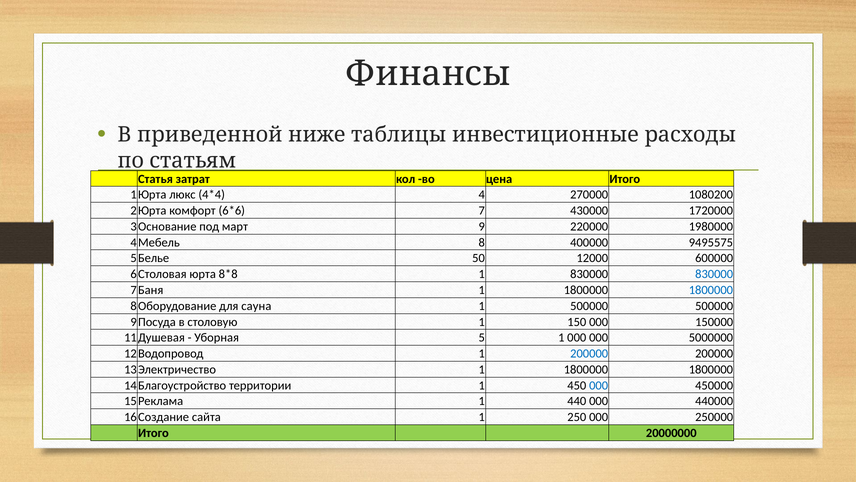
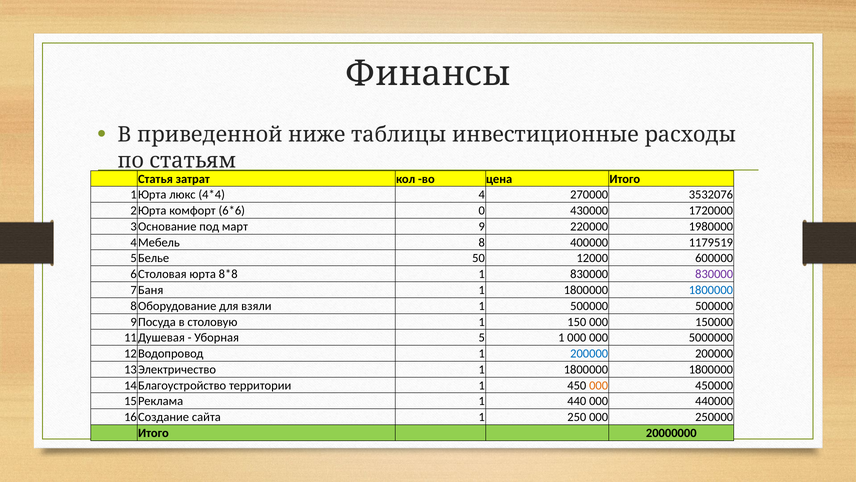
1080200: 1080200 -> 3532076
7: 7 -> 0
9495575: 9495575 -> 1179519
830000 at (714, 274) colour: blue -> purple
сауна: сауна -> взяли
000 at (599, 385) colour: blue -> orange
